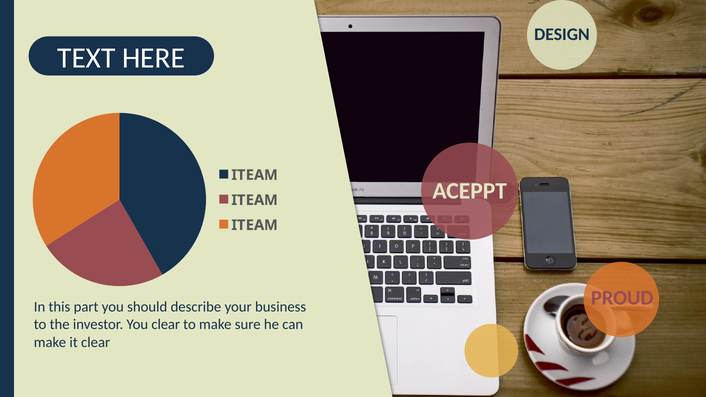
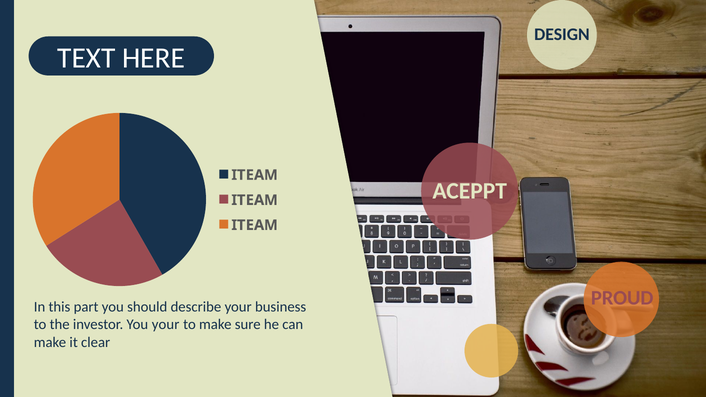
You clear: clear -> your
